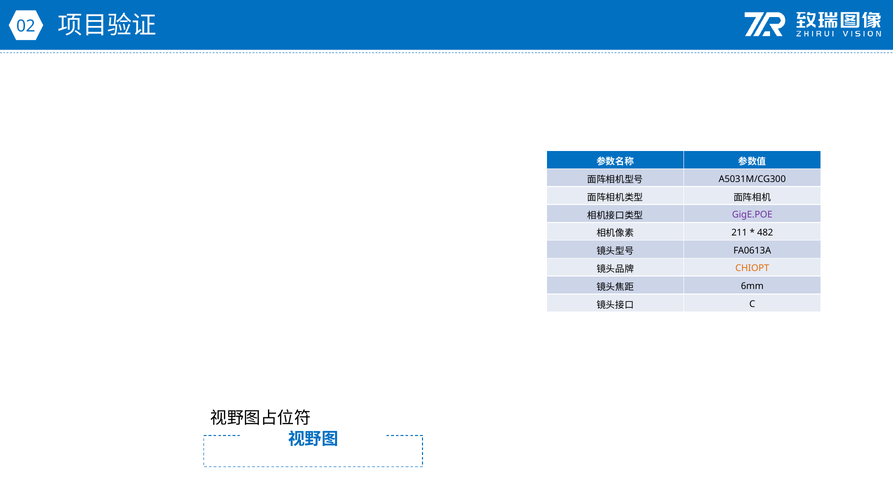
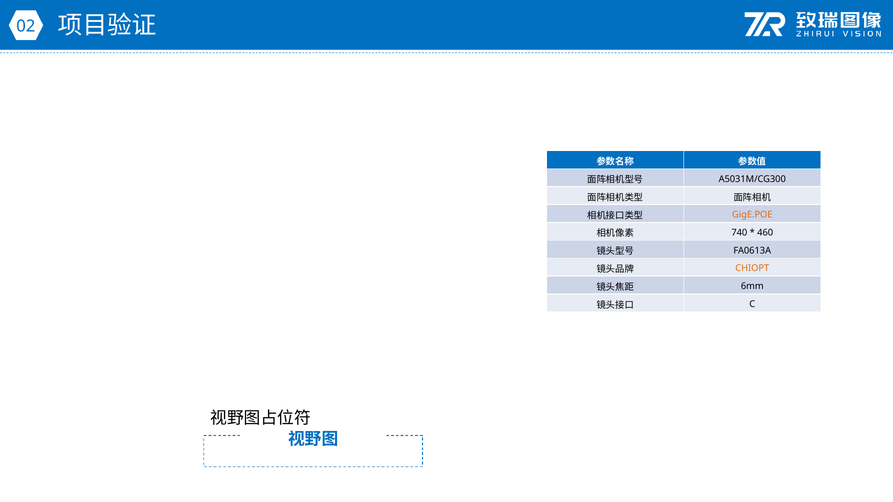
GigE.POE colour: purple -> orange
211: 211 -> 740
482: 482 -> 460
